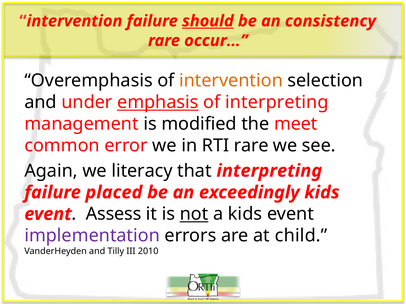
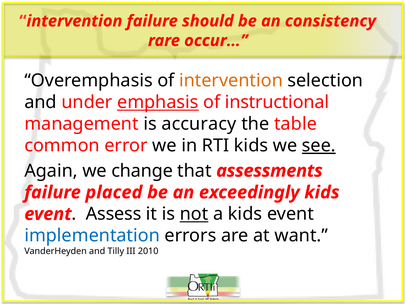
should underline: present -> none
of interpreting: interpreting -> instructional
modified: modified -> accuracy
meet: meet -> table
RTI rare: rare -> kids
see underline: none -> present
literacy: literacy -> change
that interpreting: interpreting -> assessments
implementation colour: purple -> blue
child: child -> want
